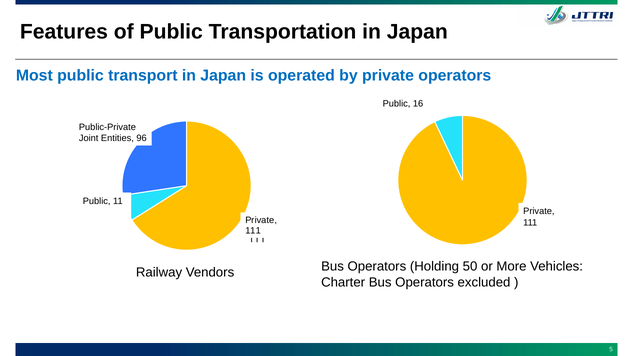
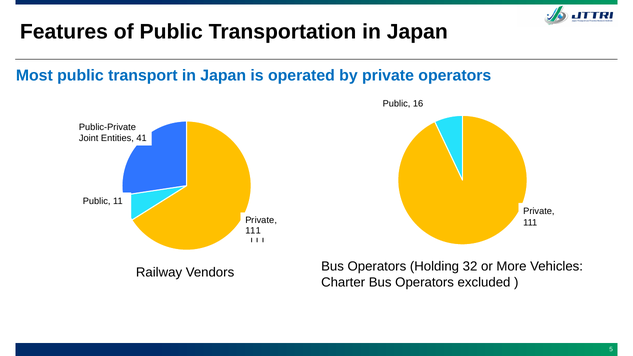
96: 96 -> 41
50: 50 -> 32
